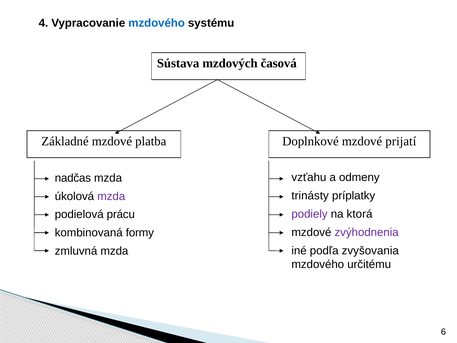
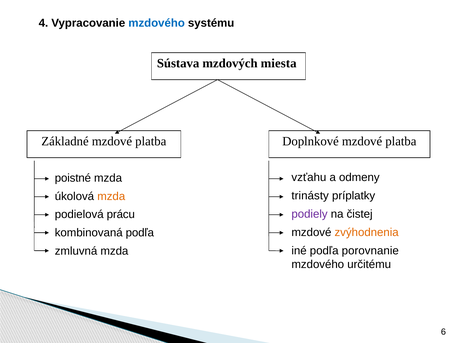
časová: časová -> miesta
Doplnkové mzdové prijatí: prijatí -> platba
nadčas: nadčas -> poistné
mzda at (111, 196) colour: purple -> orange
ktorá: ktorá -> čistej
zvýhodnenia colour: purple -> orange
kombinovaná formy: formy -> podľa
zvyšovania: zvyšovania -> porovnanie
